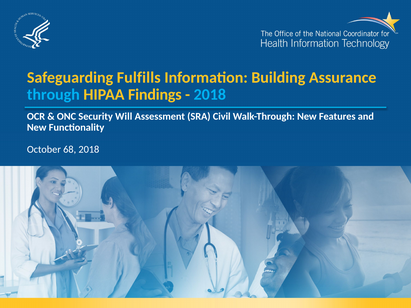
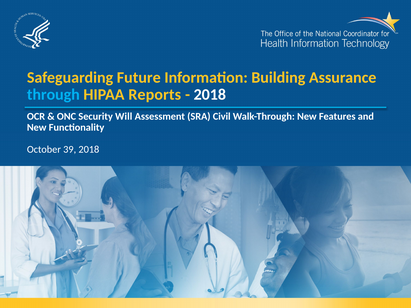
Fulfills: Fulfills -> Future
Findings: Findings -> Reports
2018 at (210, 95) colour: light blue -> white
68: 68 -> 39
